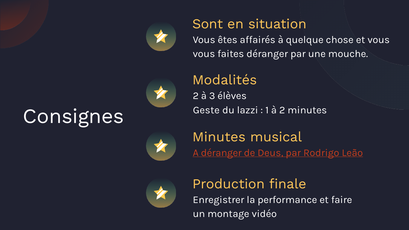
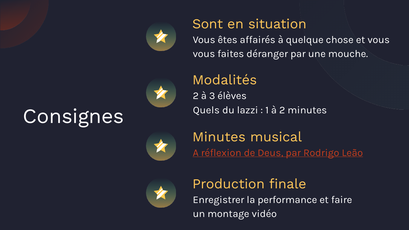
Geste: Geste -> Quels
A déranger: déranger -> réflexion
